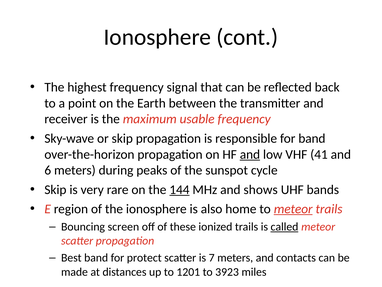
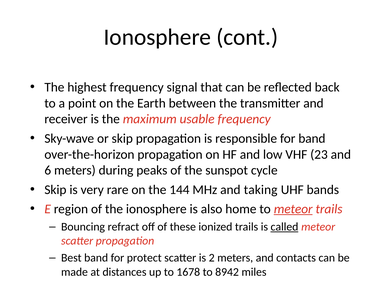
and at (250, 154) underline: present -> none
41: 41 -> 23
144 underline: present -> none
shows: shows -> taking
screen: screen -> refract
7: 7 -> 2
1201: 1201 -> 1678
3923: 3923 -> 8942
